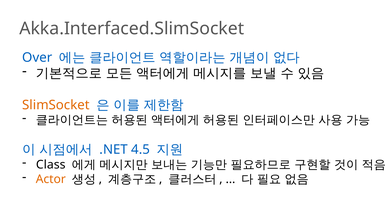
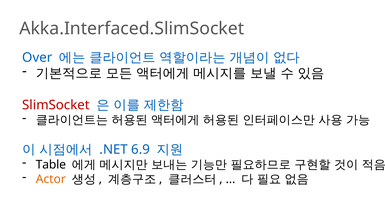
SlimSocket colour: orange -> red
4.5: 4.5 -> 6.9
Class: Class -> Table
